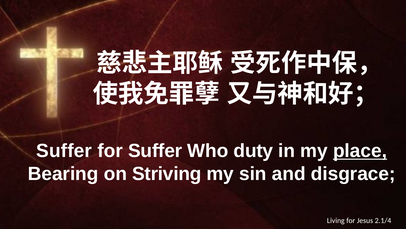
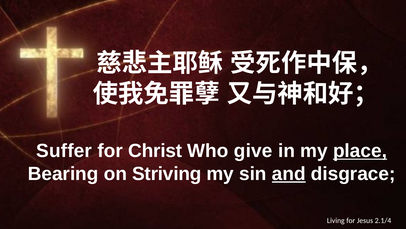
for Suffer: Suffer -> Christ
duty: duty -> give
and underline: none -> present
